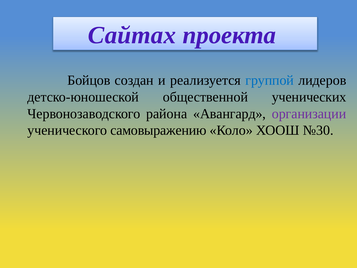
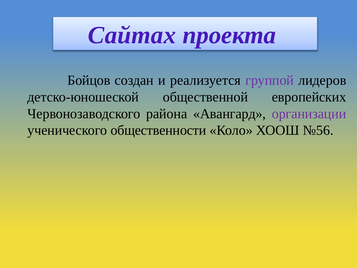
группой colour: blue -> purple
ученических: ученических -> европейских
самовыражению: самовыражению -> общественности
№30: №30 -> №56
